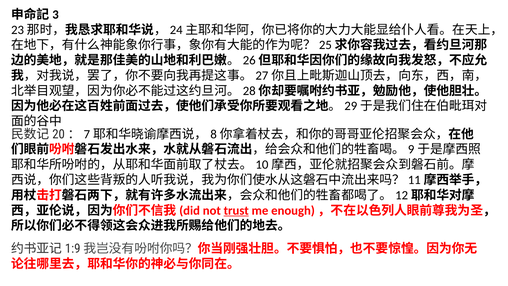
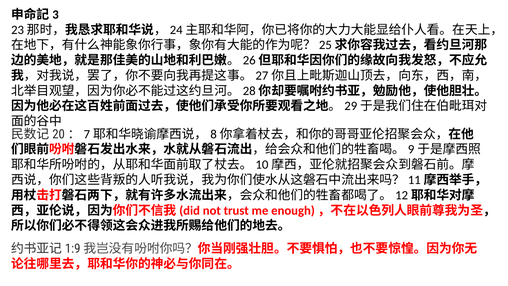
trust underline: present -> none
